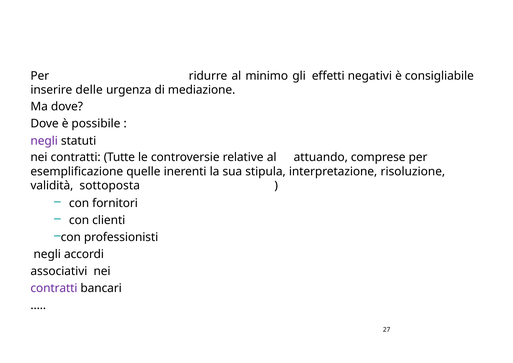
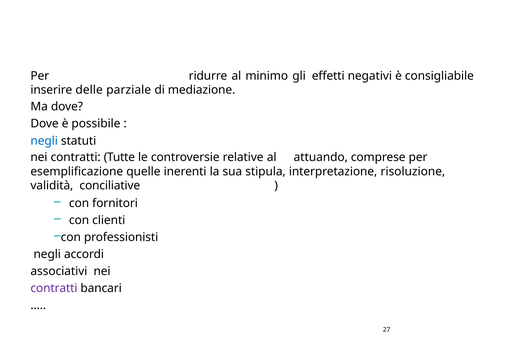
urgenza: urgenza -> parziale
negli at (44, 141) colour: purple -> blue
sottoposta: sottoposta -> conciliative
